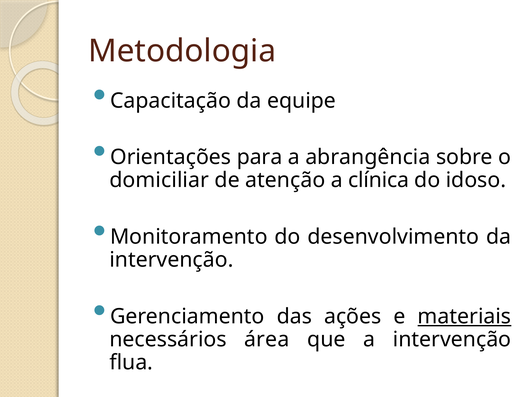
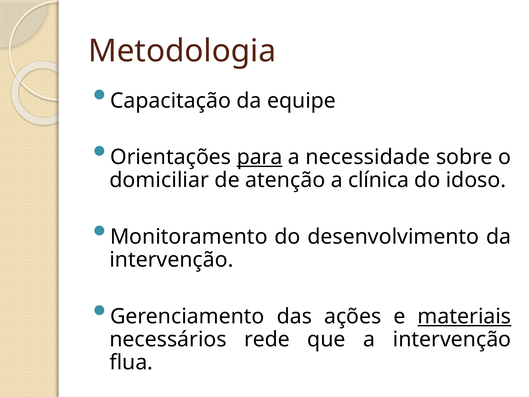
para underline: none -> present
abrangência: abrangência -> necessidade
área: área -> rede
